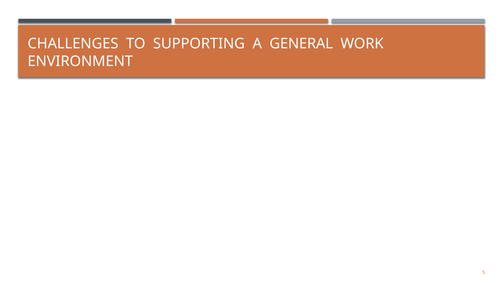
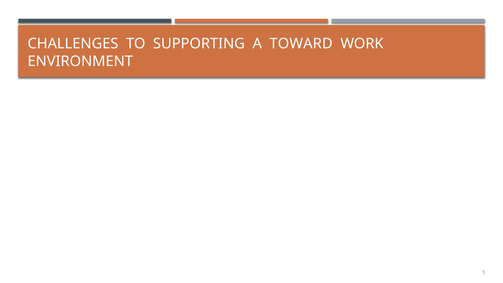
GENERAL: GENERAL -> TOWARD
